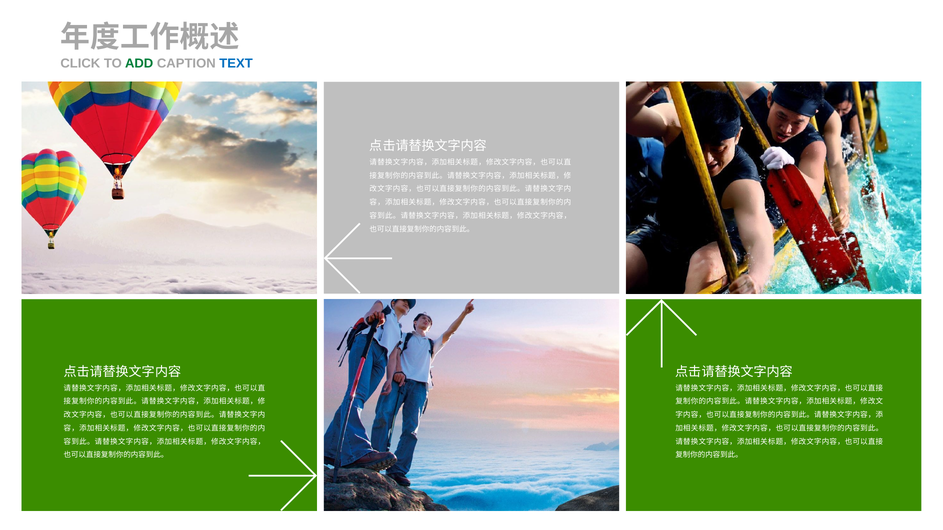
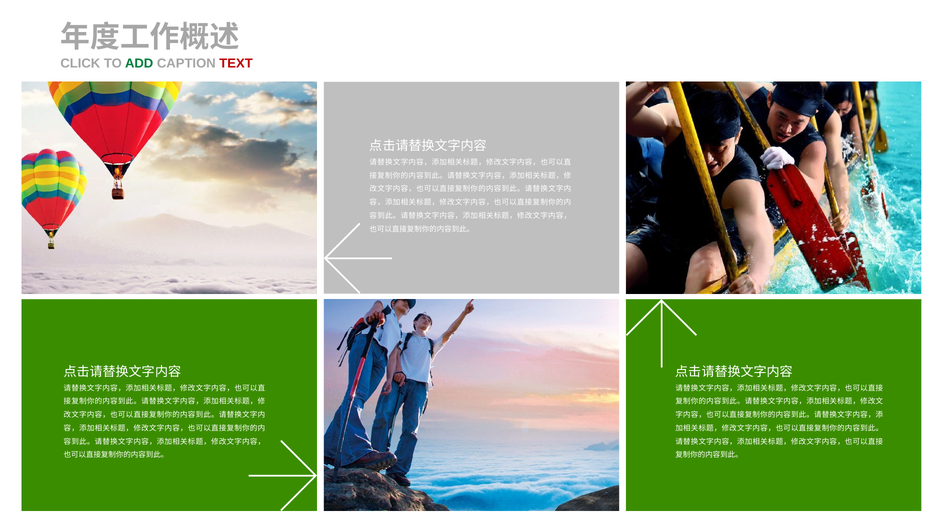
TEXT colour: blue -> red
